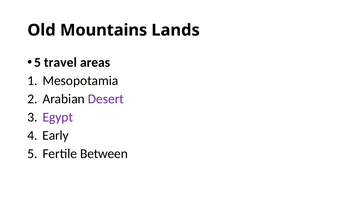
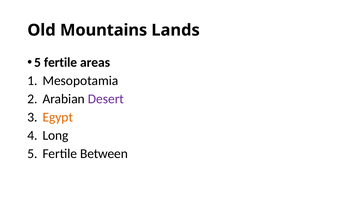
travel at (60, 62): travel -> fertile
Egypt colour: purple -> orange
Early: Early -> Long
